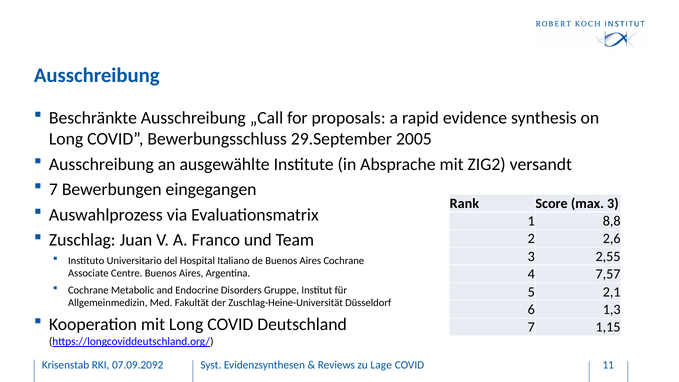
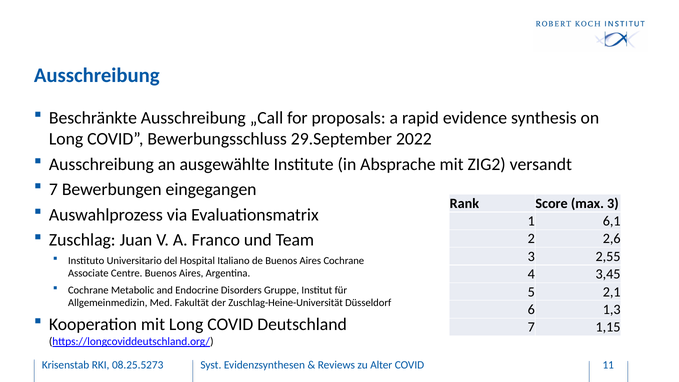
2005: 2005 -> 2022
8,8: 8,8 -> 6,1
7,57: 7,57 -> 3,45
07.09.2092: 07.09.2092 -> 08.25.5273
Lage: Lage -> Alter
